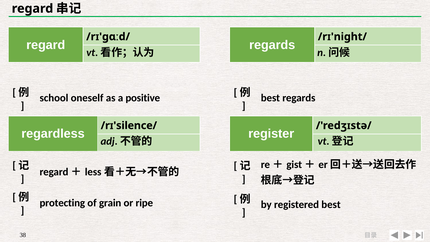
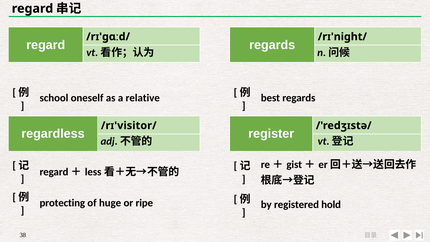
positive: positive -> relative
/rɪ'silence/: /rɪ'silence/ -> /rɪ'visitor/
grain: grain -> huge
registered best: best -> hold
